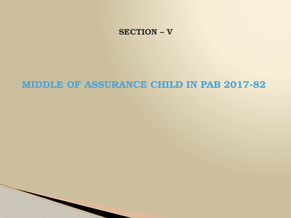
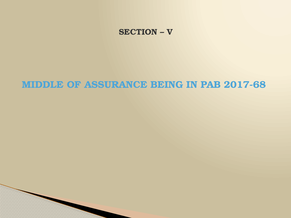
CHILD: CHILD -> BEING
2017-82: 2017-82 -> 2017-68
